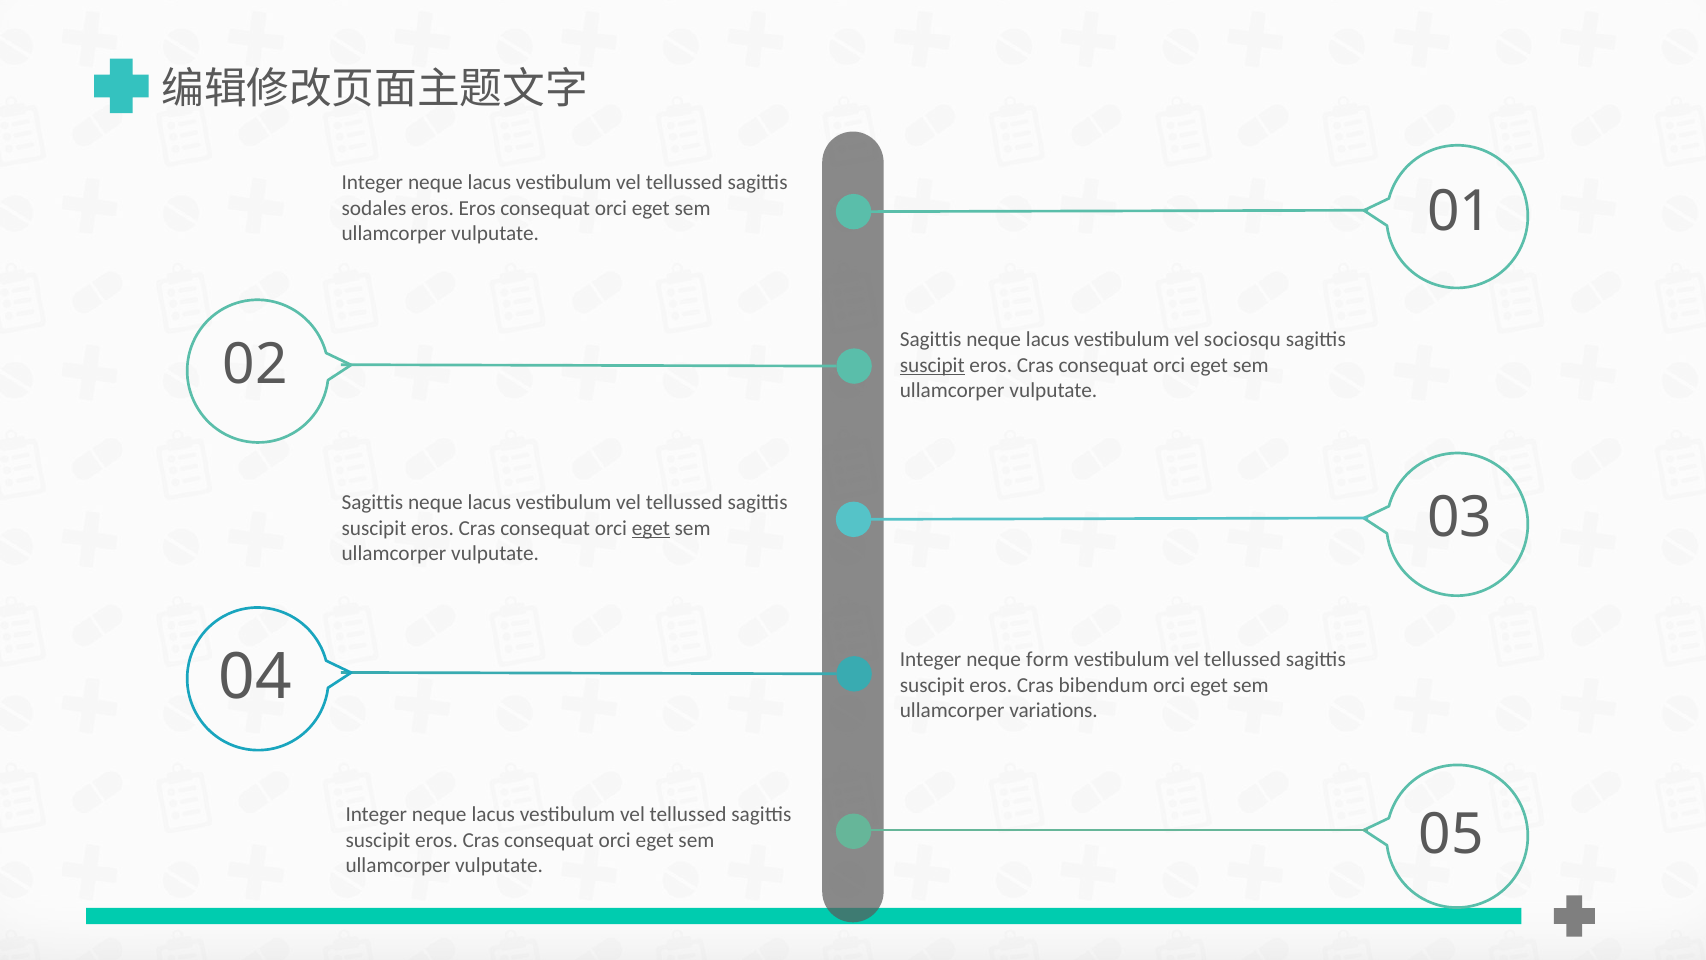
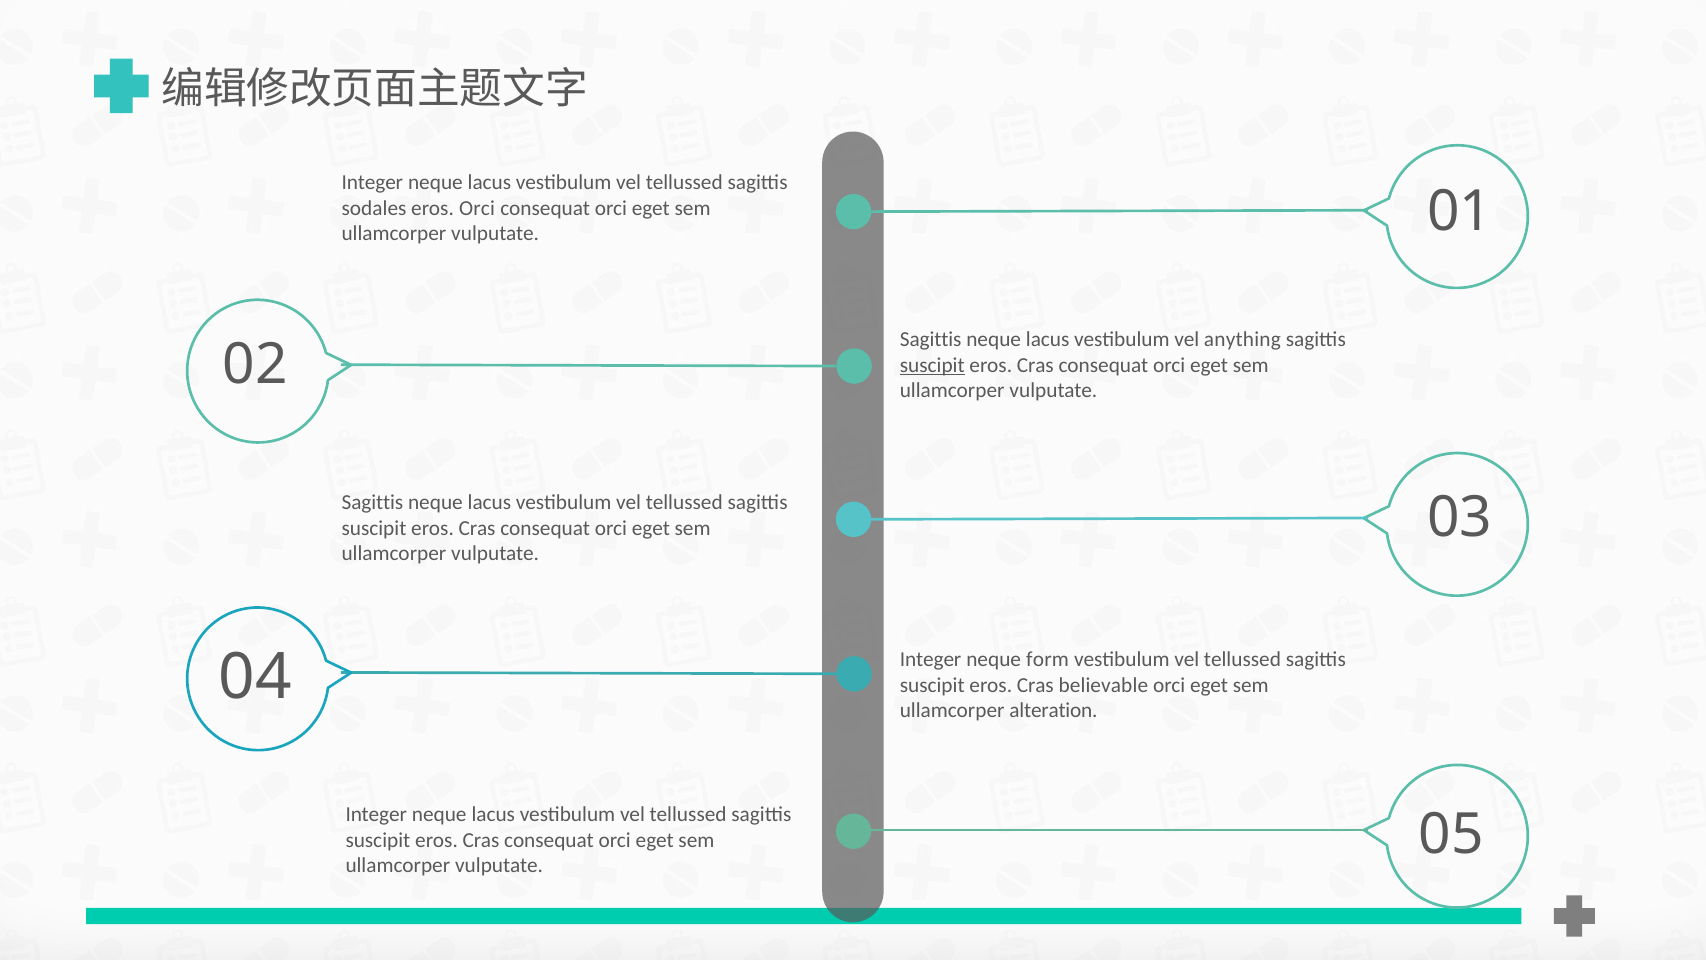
eros Eros: Eros -> Orci
sociosqu: sociosqu -> anything
eget at (651, 528) underline: present -> none
bibendum: bibendum -> believable
variations: variations -> alteration
